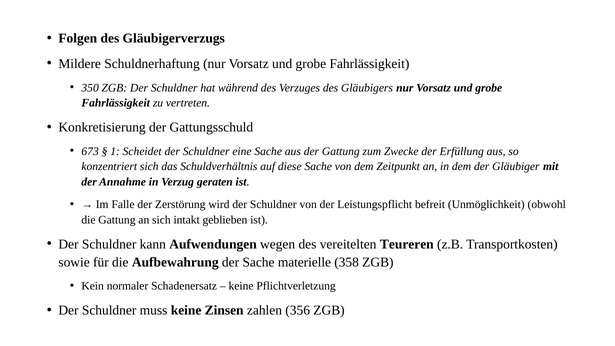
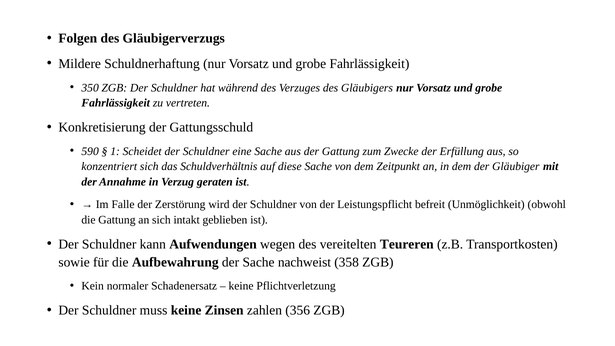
673: 673 -> 590
materielle: materielle -> nachweist
